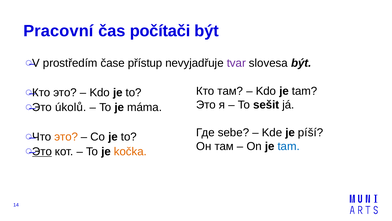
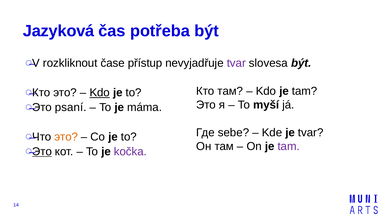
Pracovní: Pracovní -> Jazyková
počítači: počítači -> potřeba
prostředím: prostředím -> rozkliknout
Kdo at (100, 92) underline: none -> present
sešit: sešit -> myší
úkolů: úkolů -> psaní
je píší: píší -> tvar
tam at (289, 146) colour: blue -> purple
kočka colour: orange -> purple
